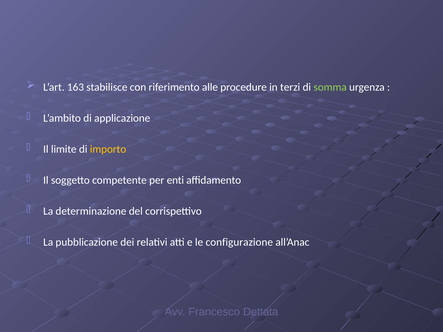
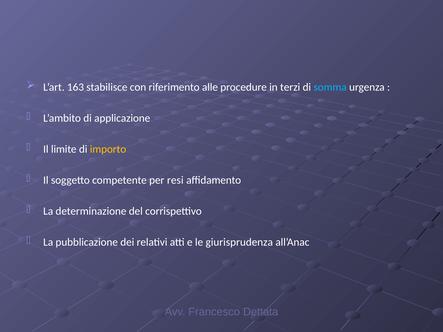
somma colour: light green -> light blue
enti: enti -> resi
configurazione: configurazione -> giurisprudenza
